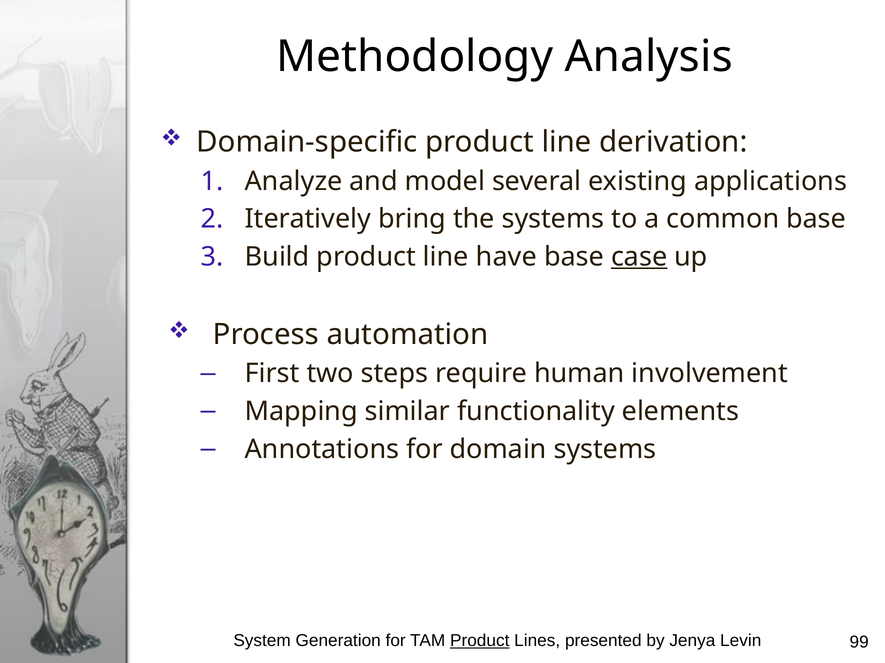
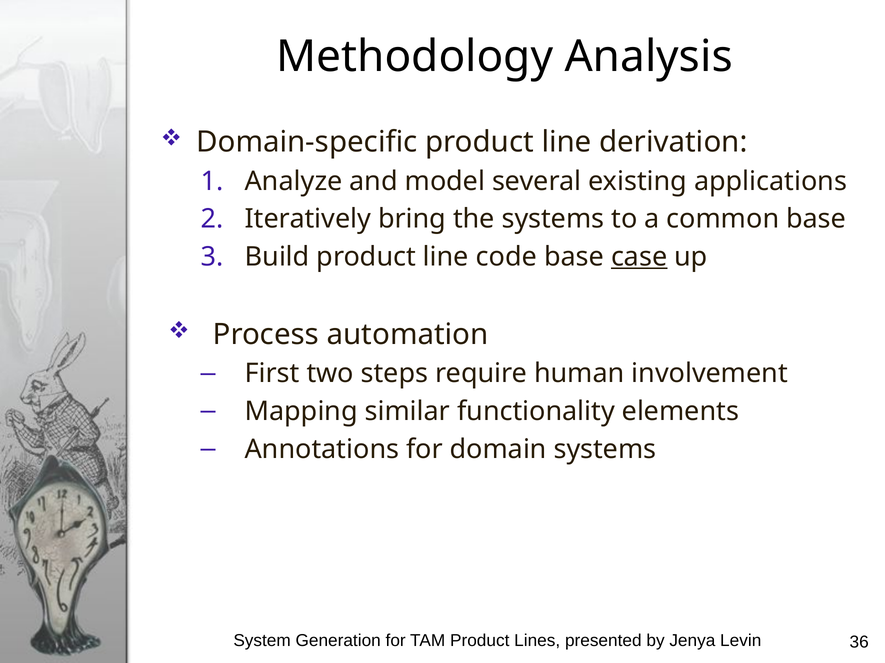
have: have -> code
Product at (480, 641) underline: present -> none
99: 99 -> 36
